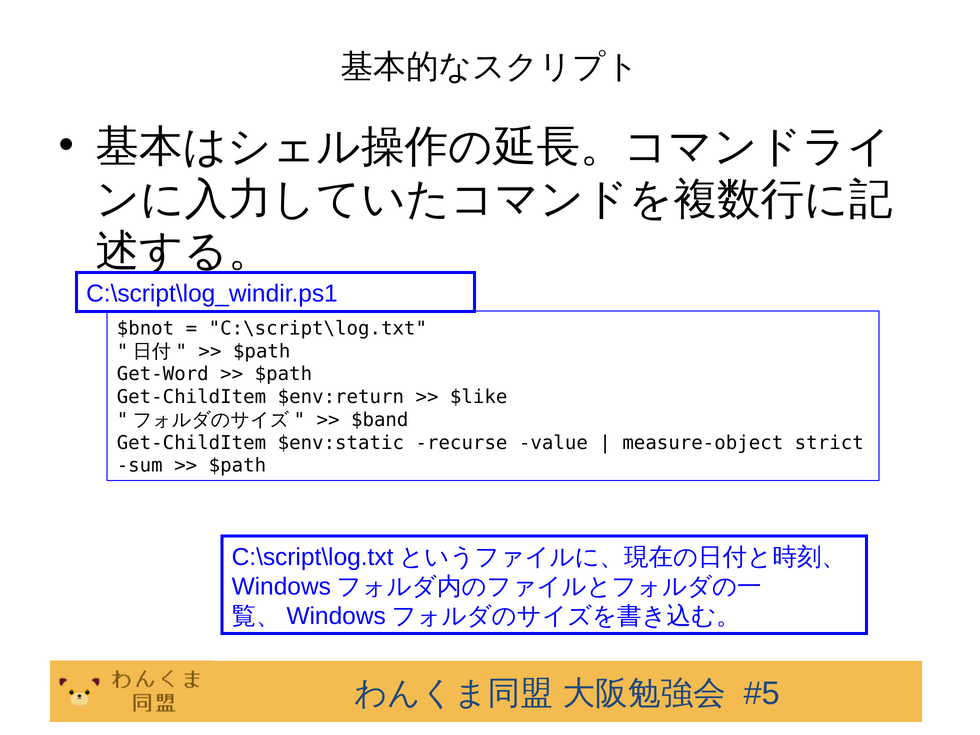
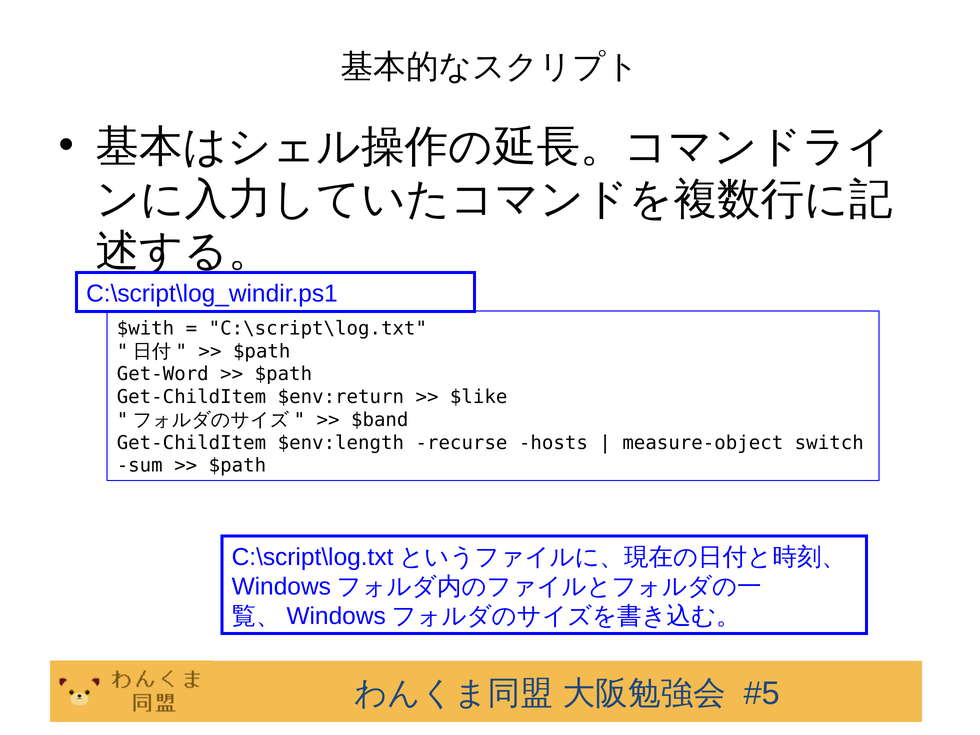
$bnot: $bnot -> $with
$env:static: $env:static -> $env:length
value: value -> hosts
strict: strict -> switch
